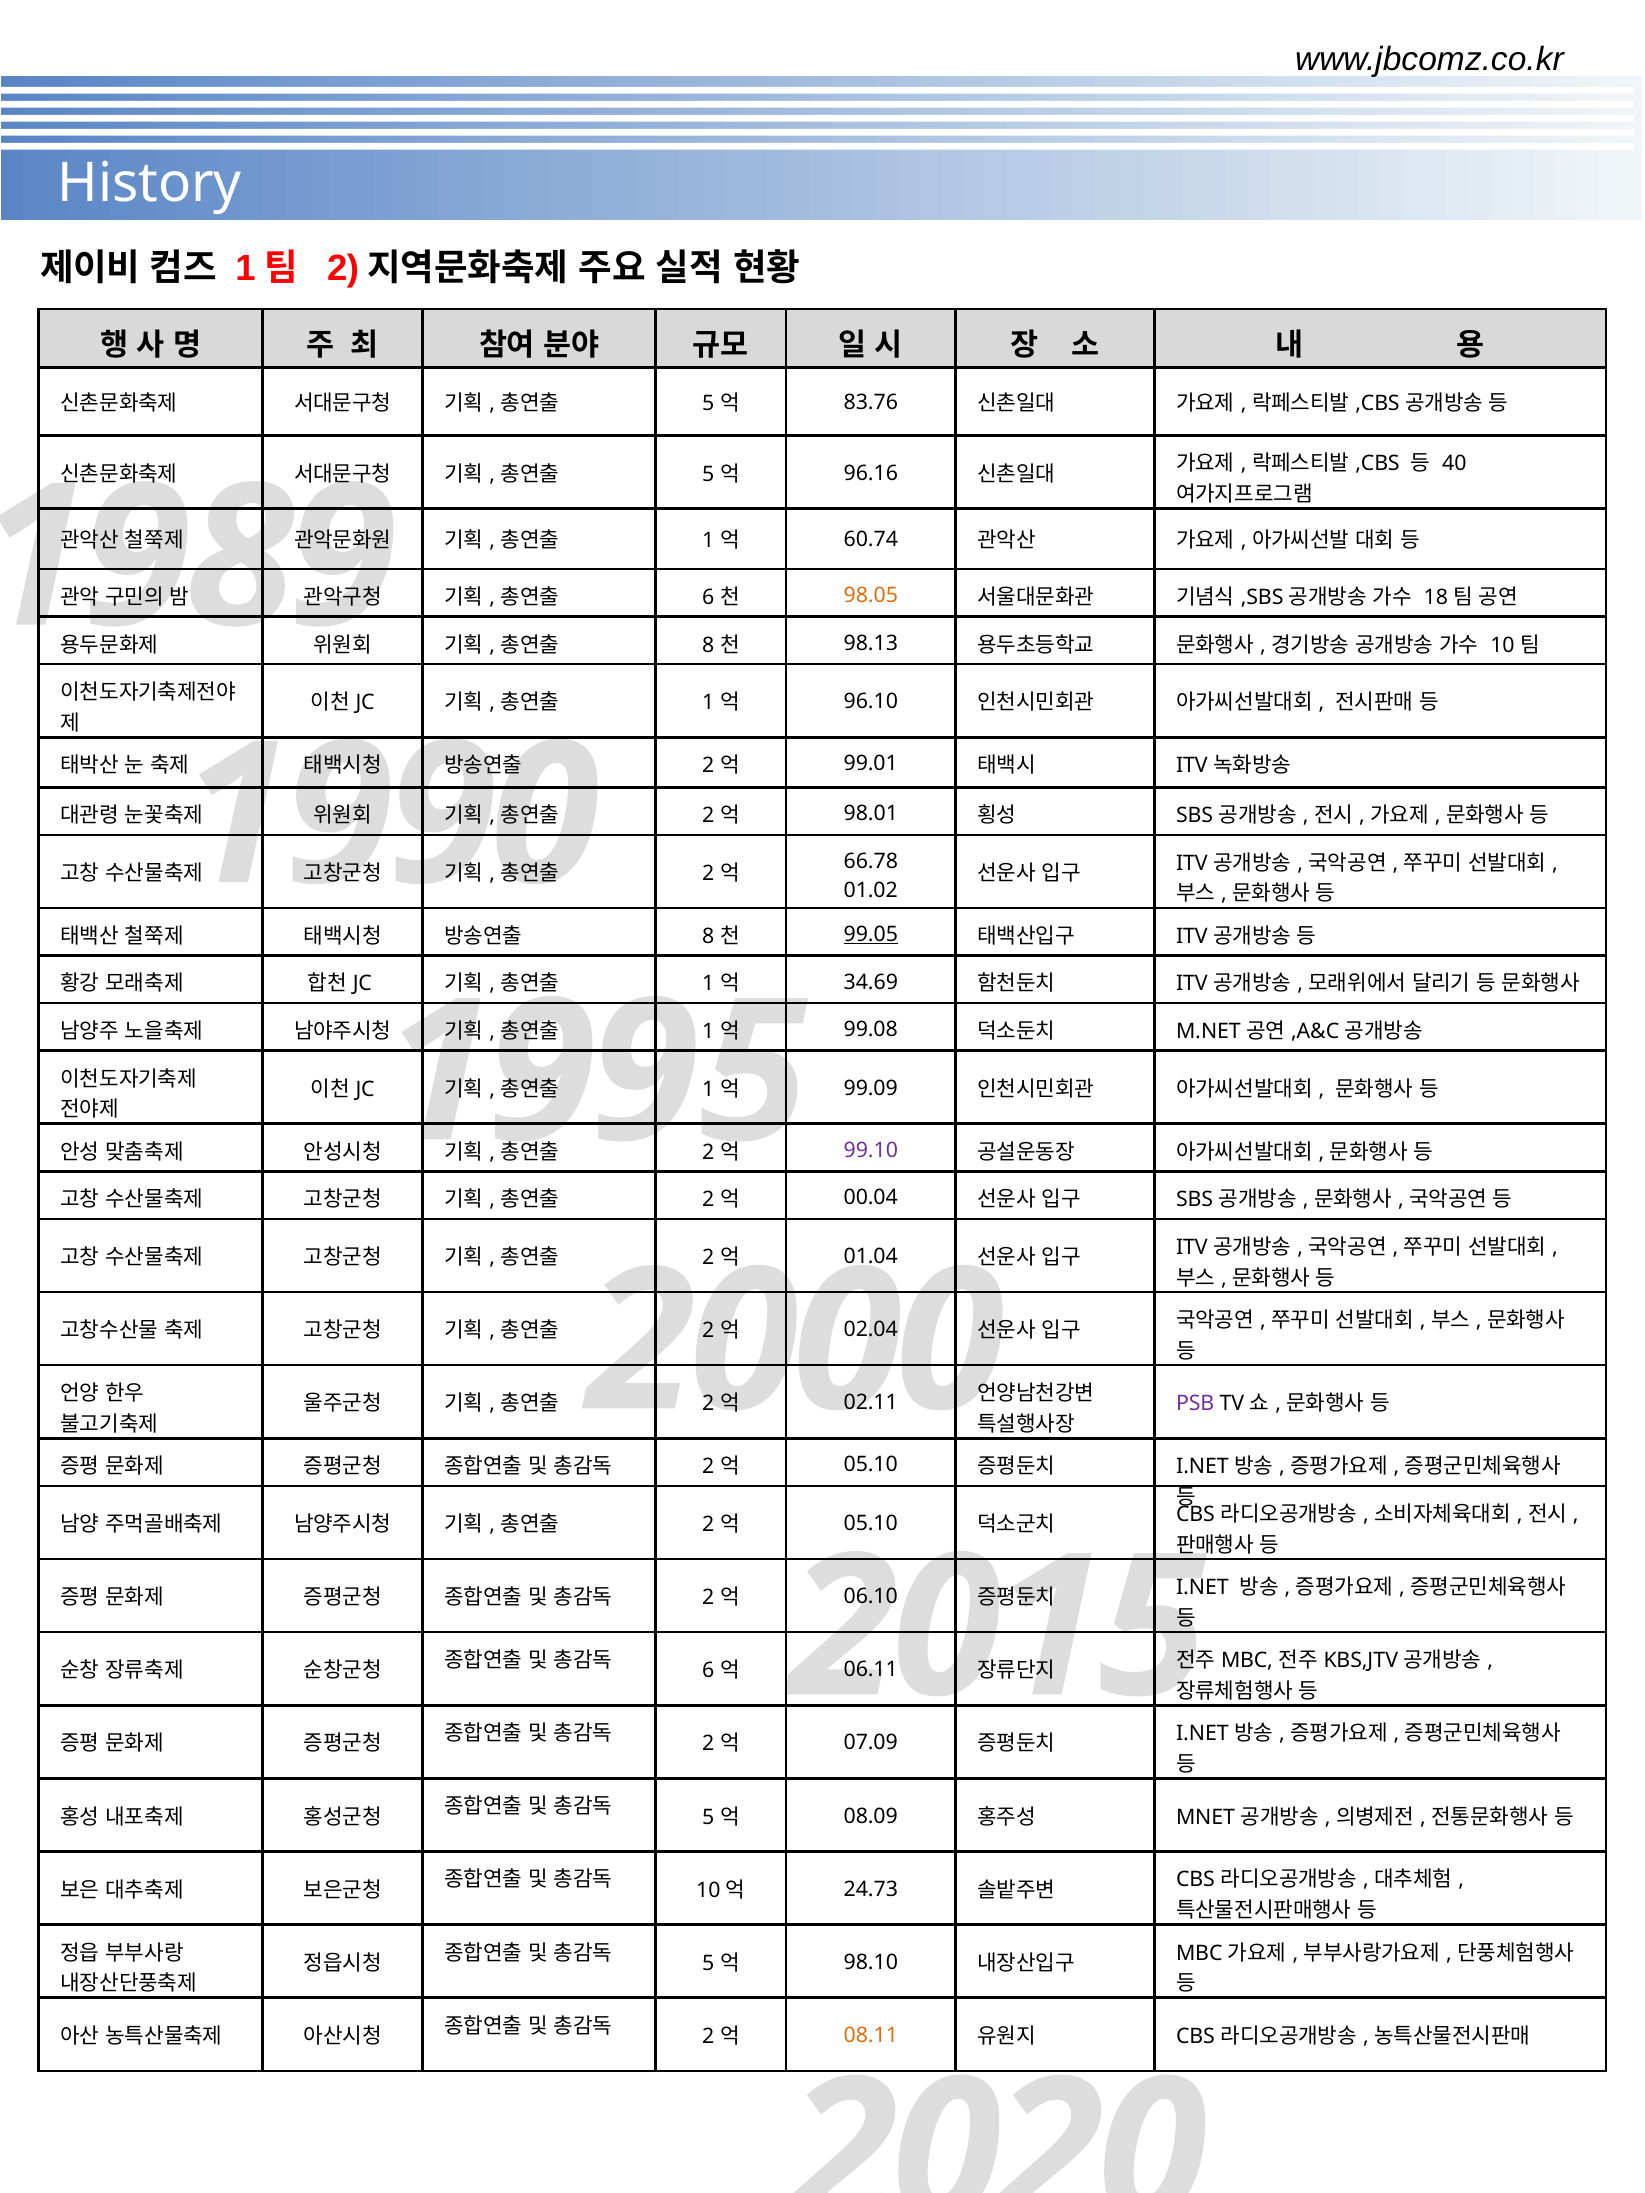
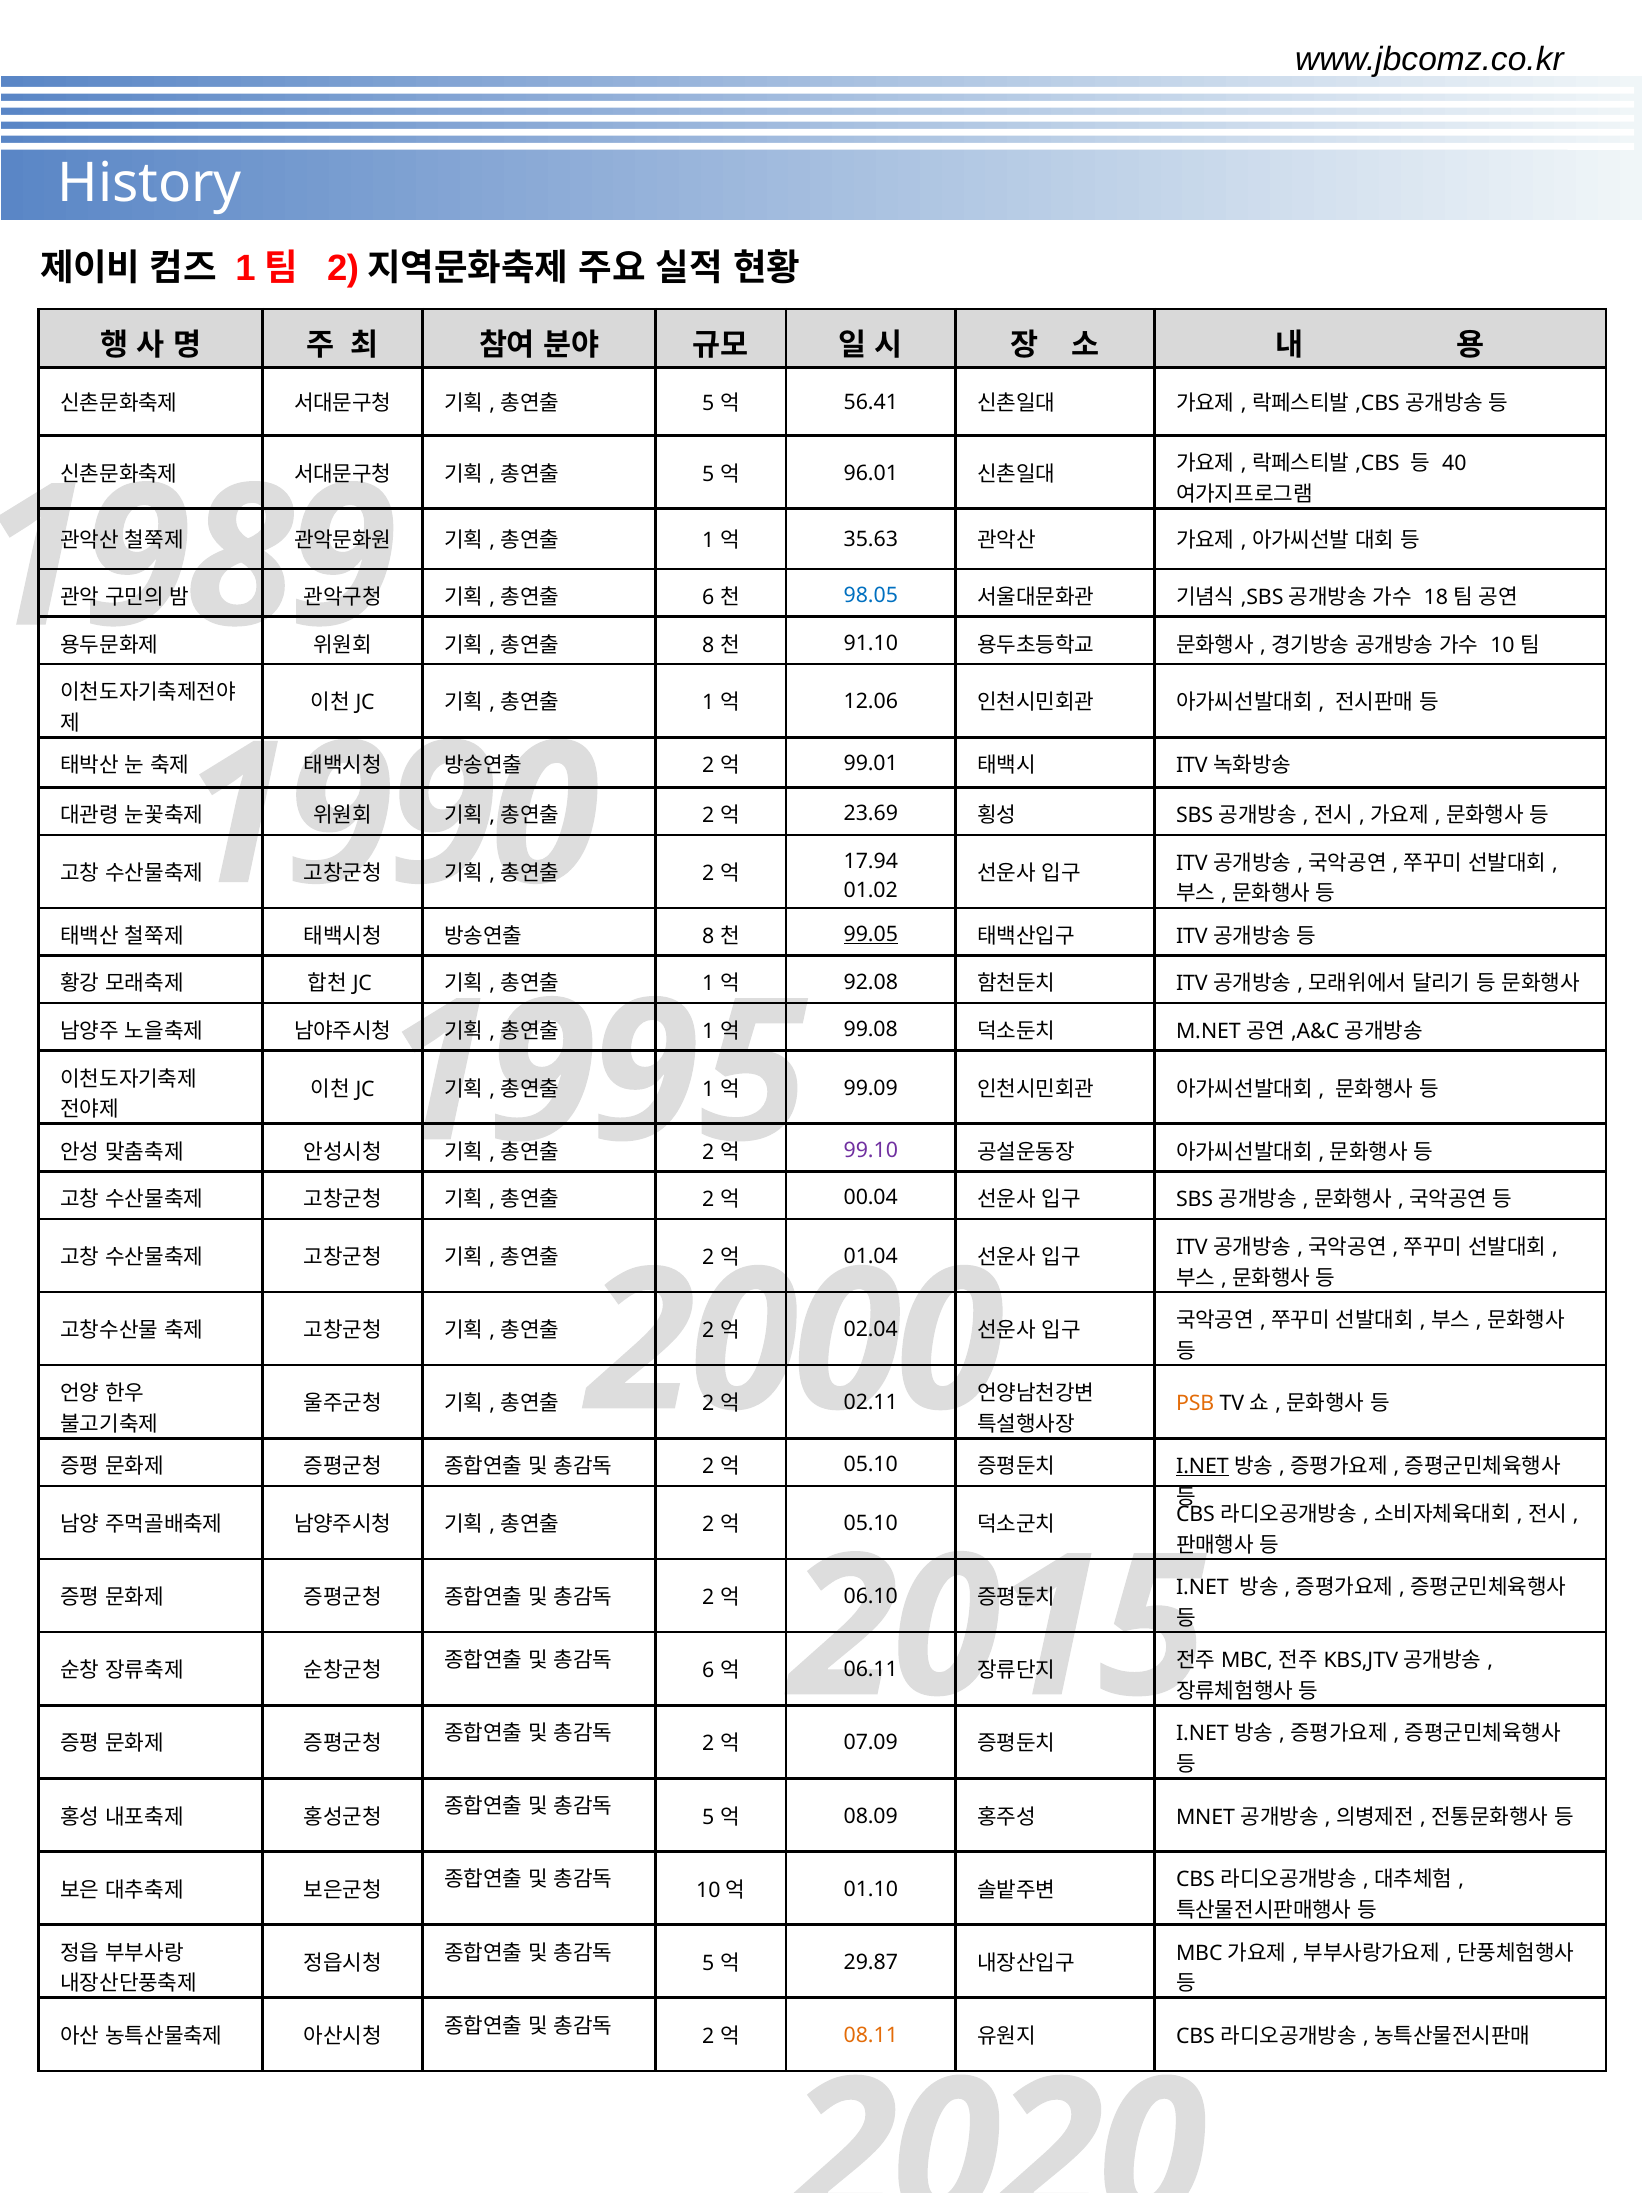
83.76: 83.76 -> 56.41
96.16: 96.16 -> 96.01
60.74: 60.74 -> 35.63
98.05 colour: orange -> blue
98.13: 98.13 -> 91.10
96.10: 96.10 -> 12.06
98.01: 98.01 -> 23.69
66.78: 66.78 -> 17.94
34.69: 34.69 -> 92.08
PSB colour: purple -> orange
I.NET at (1202, 1467) underline: none -> present
24.73: 24.73 -> 01.10
98.10: 98.10 -> 29.87
